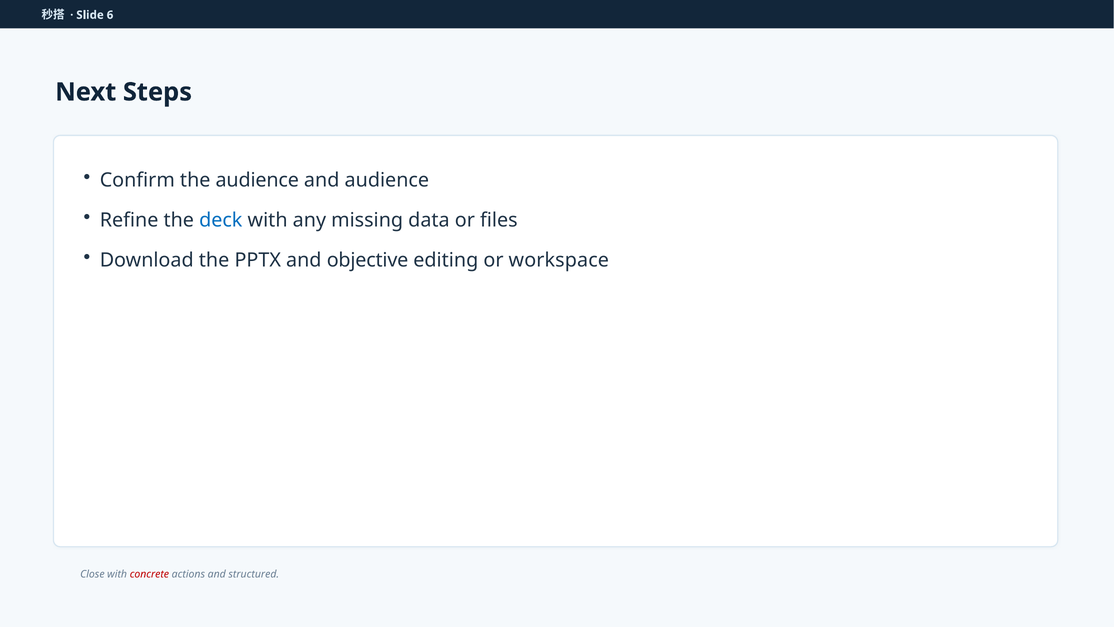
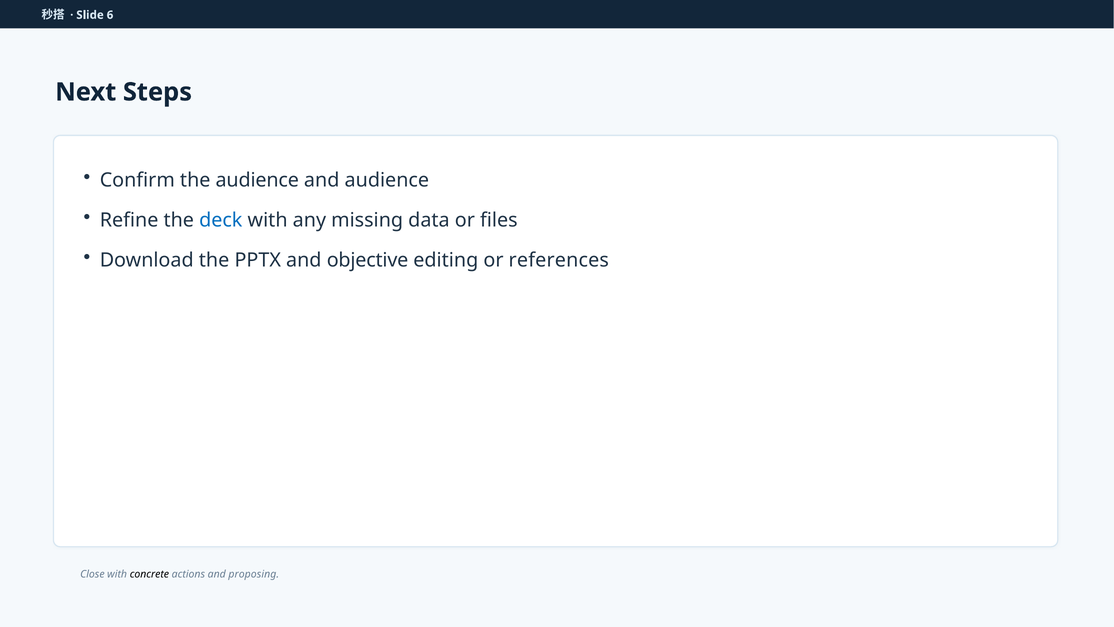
workspace: workspace -> references
concrete colour: red -> black
structured: structured -> proposing
